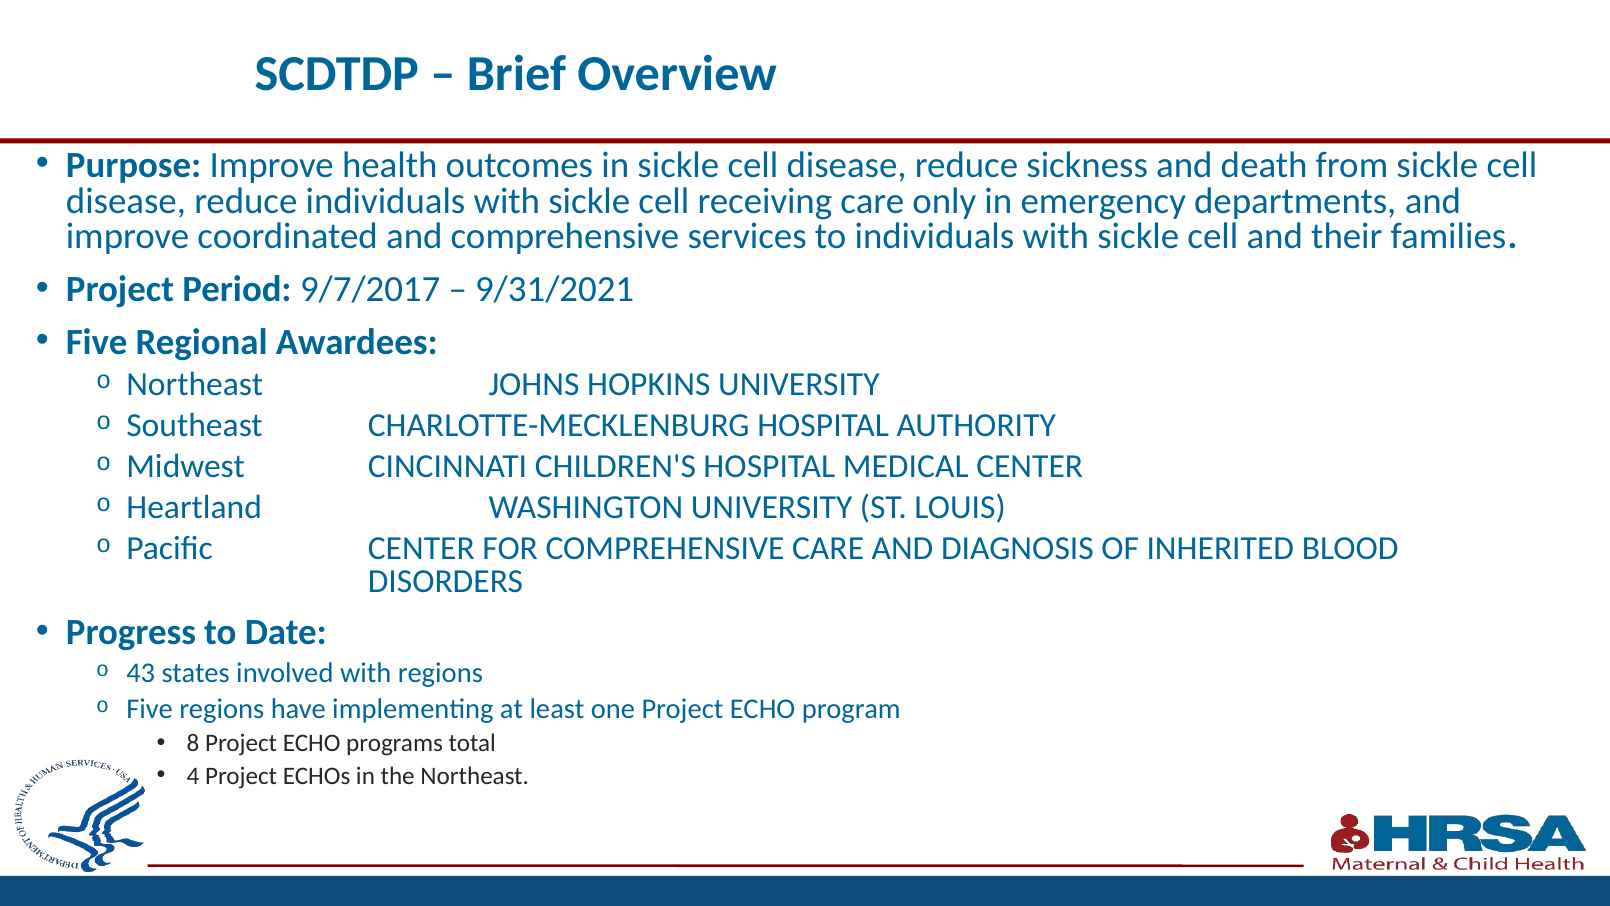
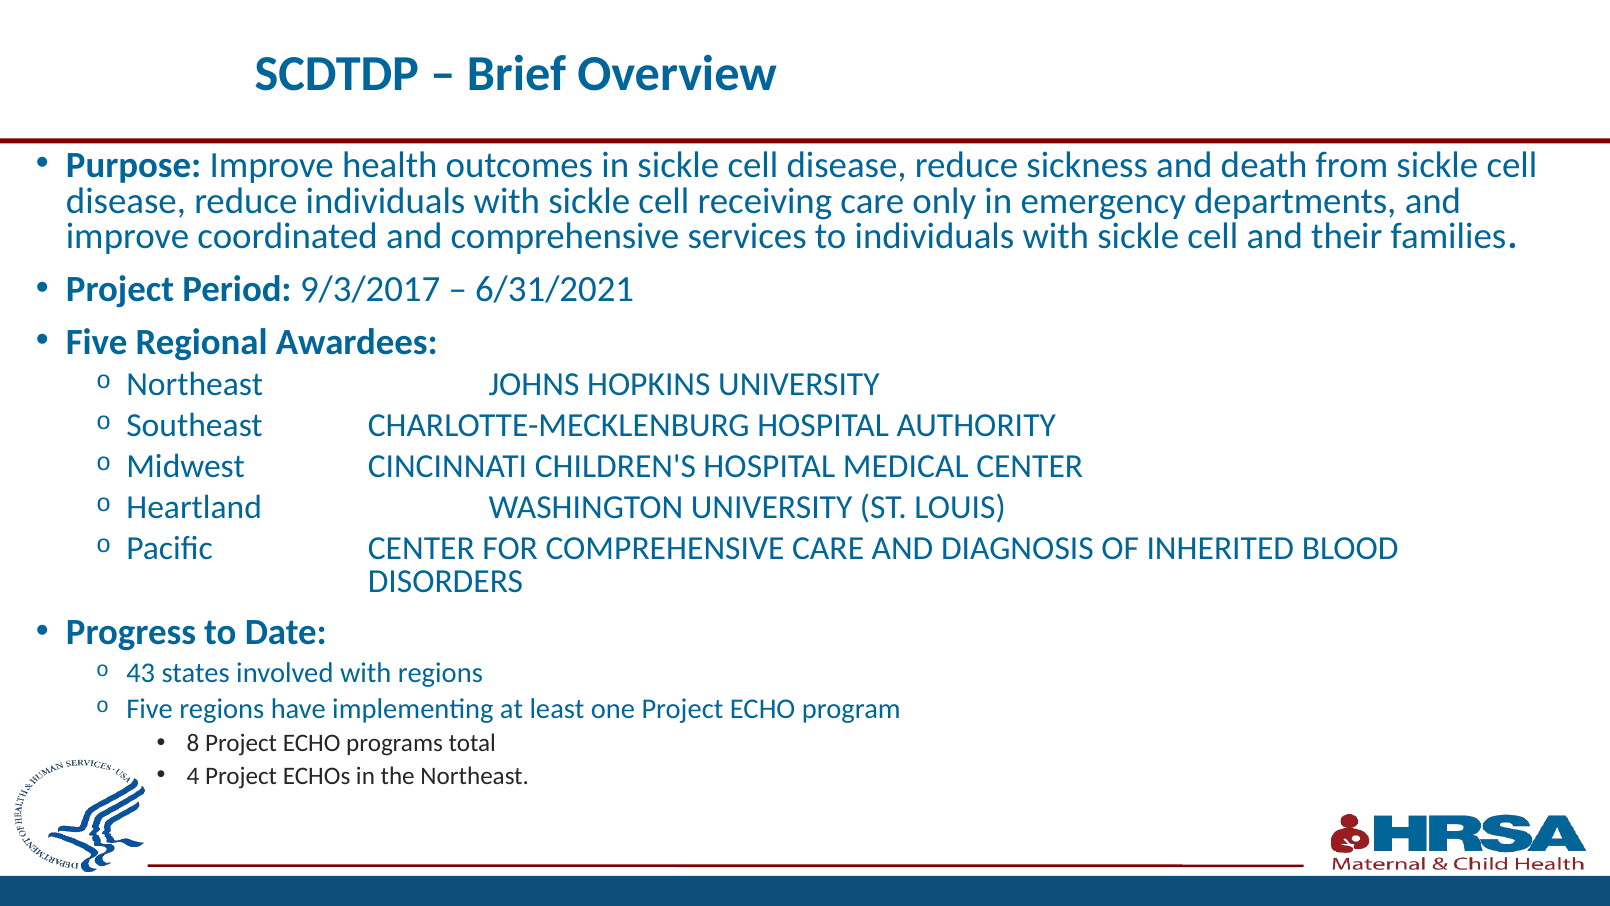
9/7/2017: 9/7/2017 -> 9/3/2017
9/31/2021: 9/31/2021 -> 6/31/2021
